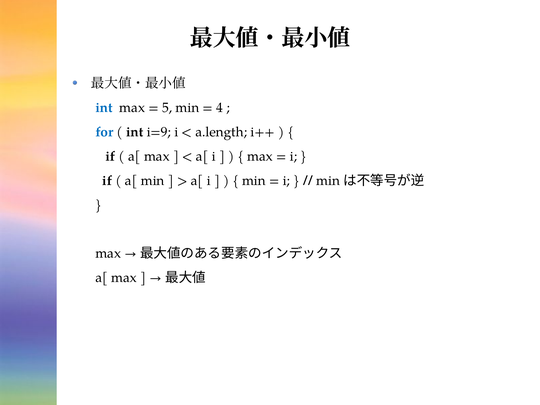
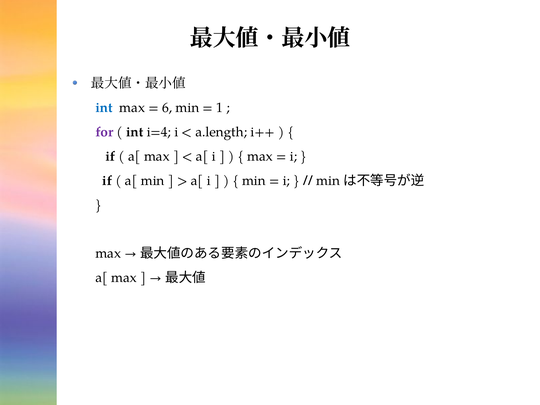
5: 5 -> 6
4: 4 -> 1
for colour: blue -> purple
i=9: i=9 -> i=4
